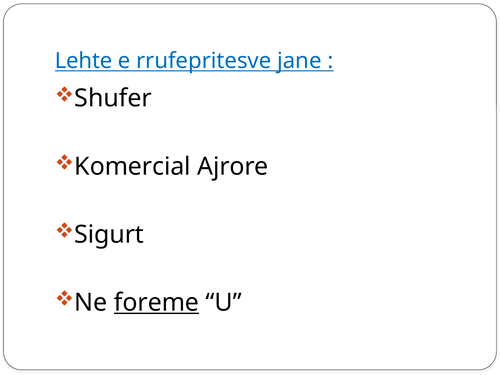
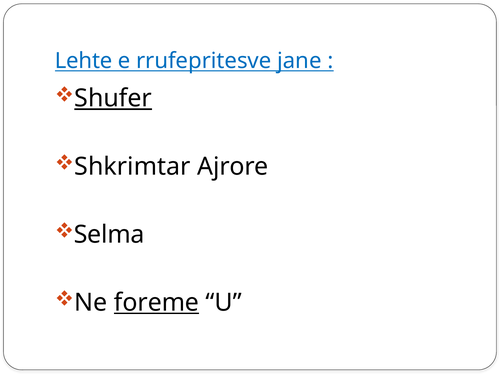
Shufer underline: none -> present
Komercial: Komercial -> Shkrimtar
Sigurt: Sigurt -> Selma
